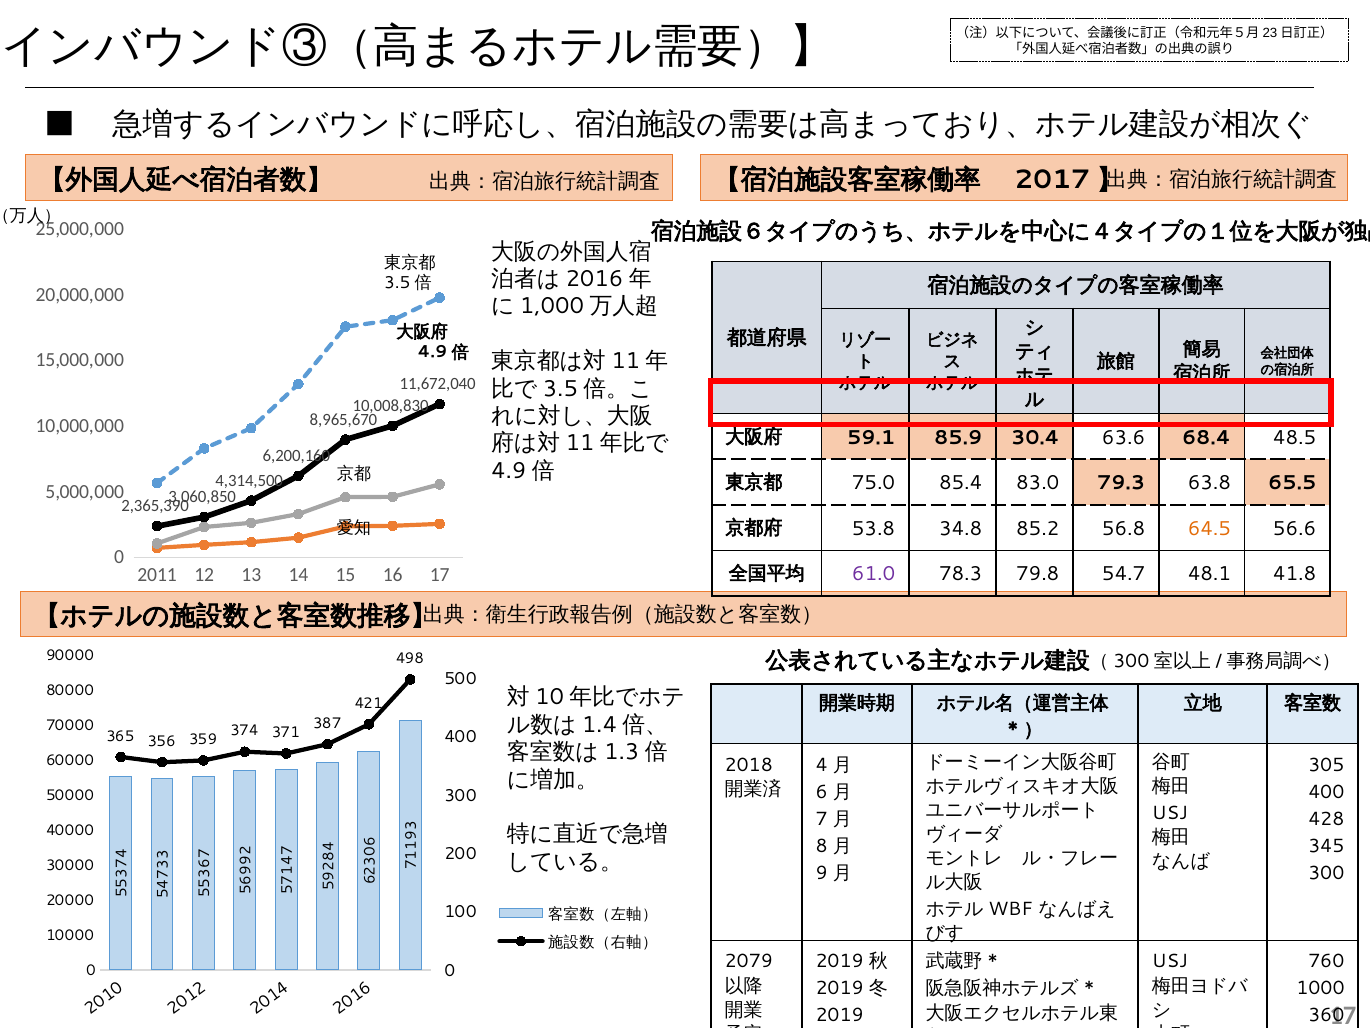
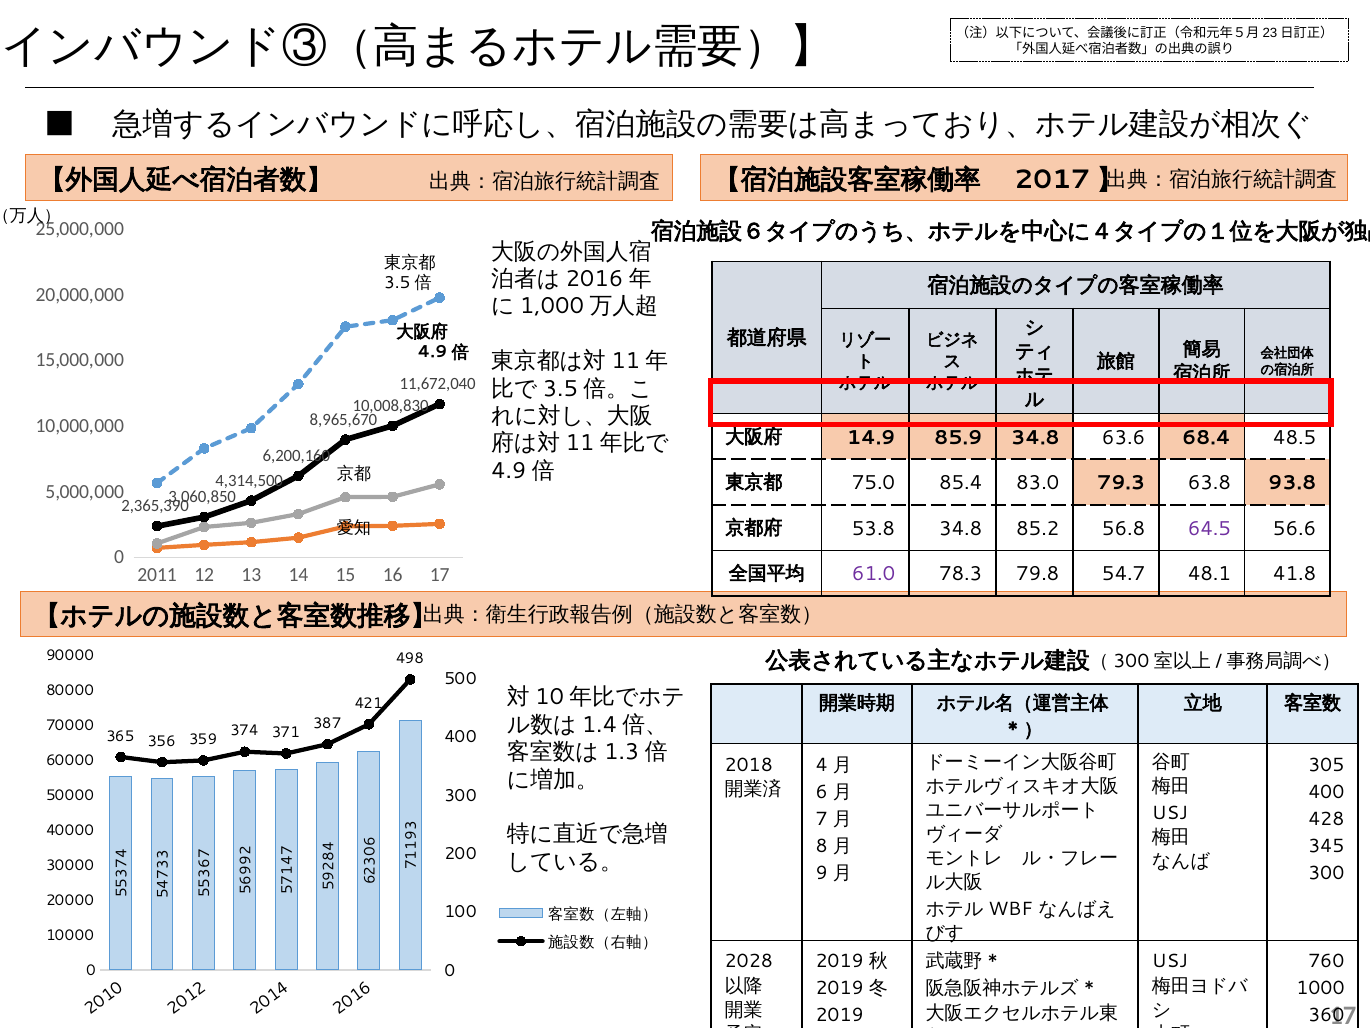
59.1: 59.1 -> 14.9
85.9 30.4: 30.4 -> 34.8
65.5: 65.5 -> 93.8
64.5 colour: orange -> purple
2079: 2079 -> 2028
